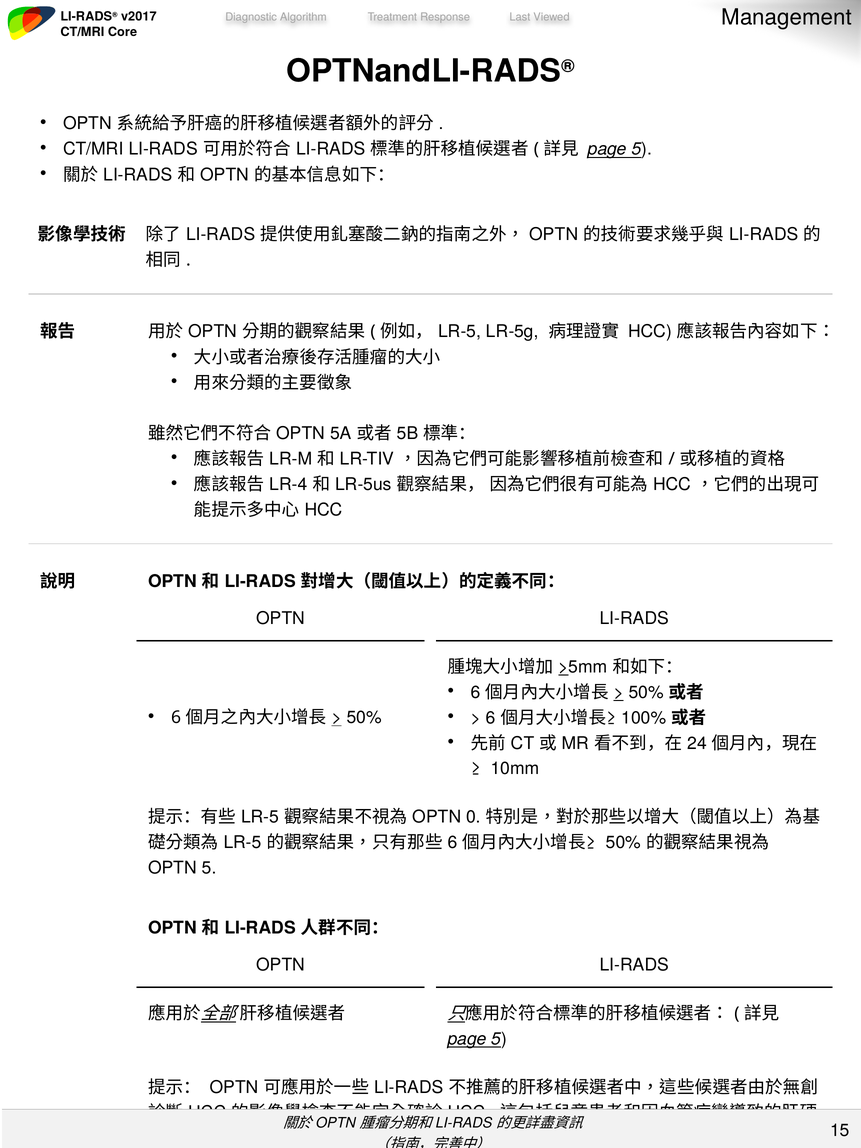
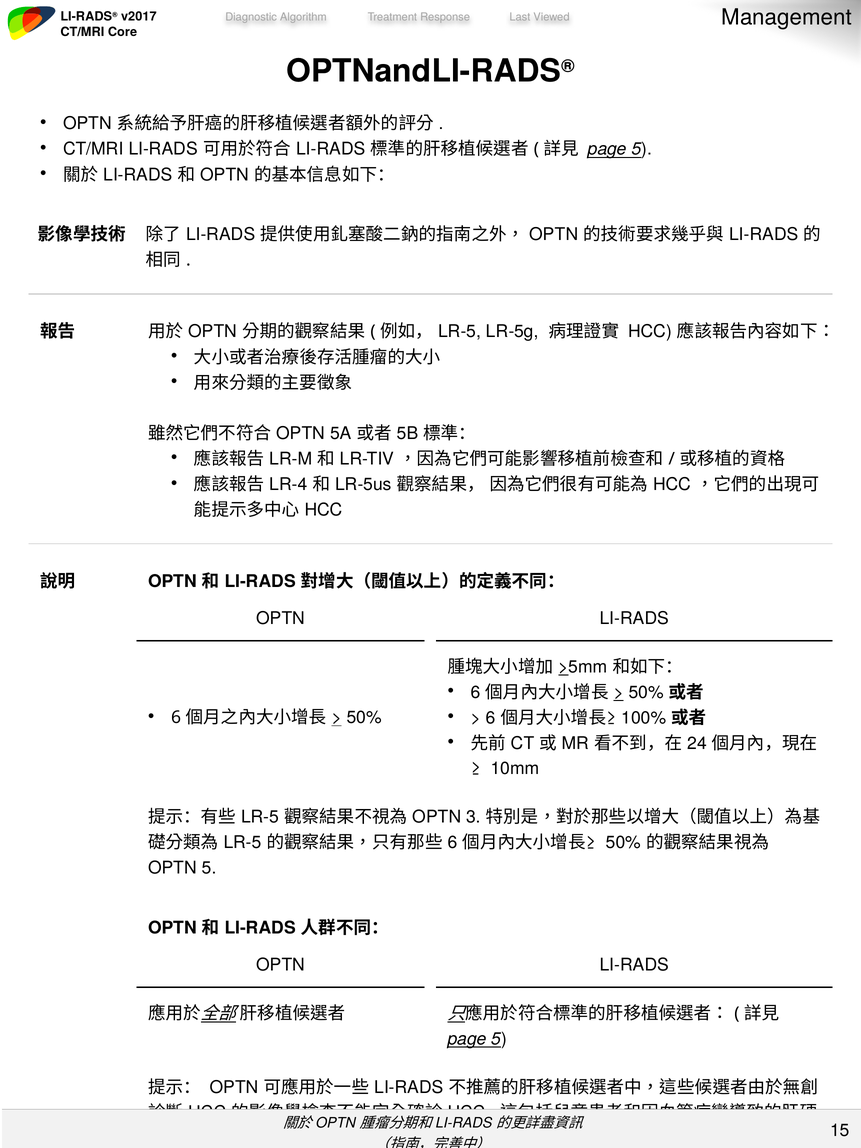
0: 0 -> 3
